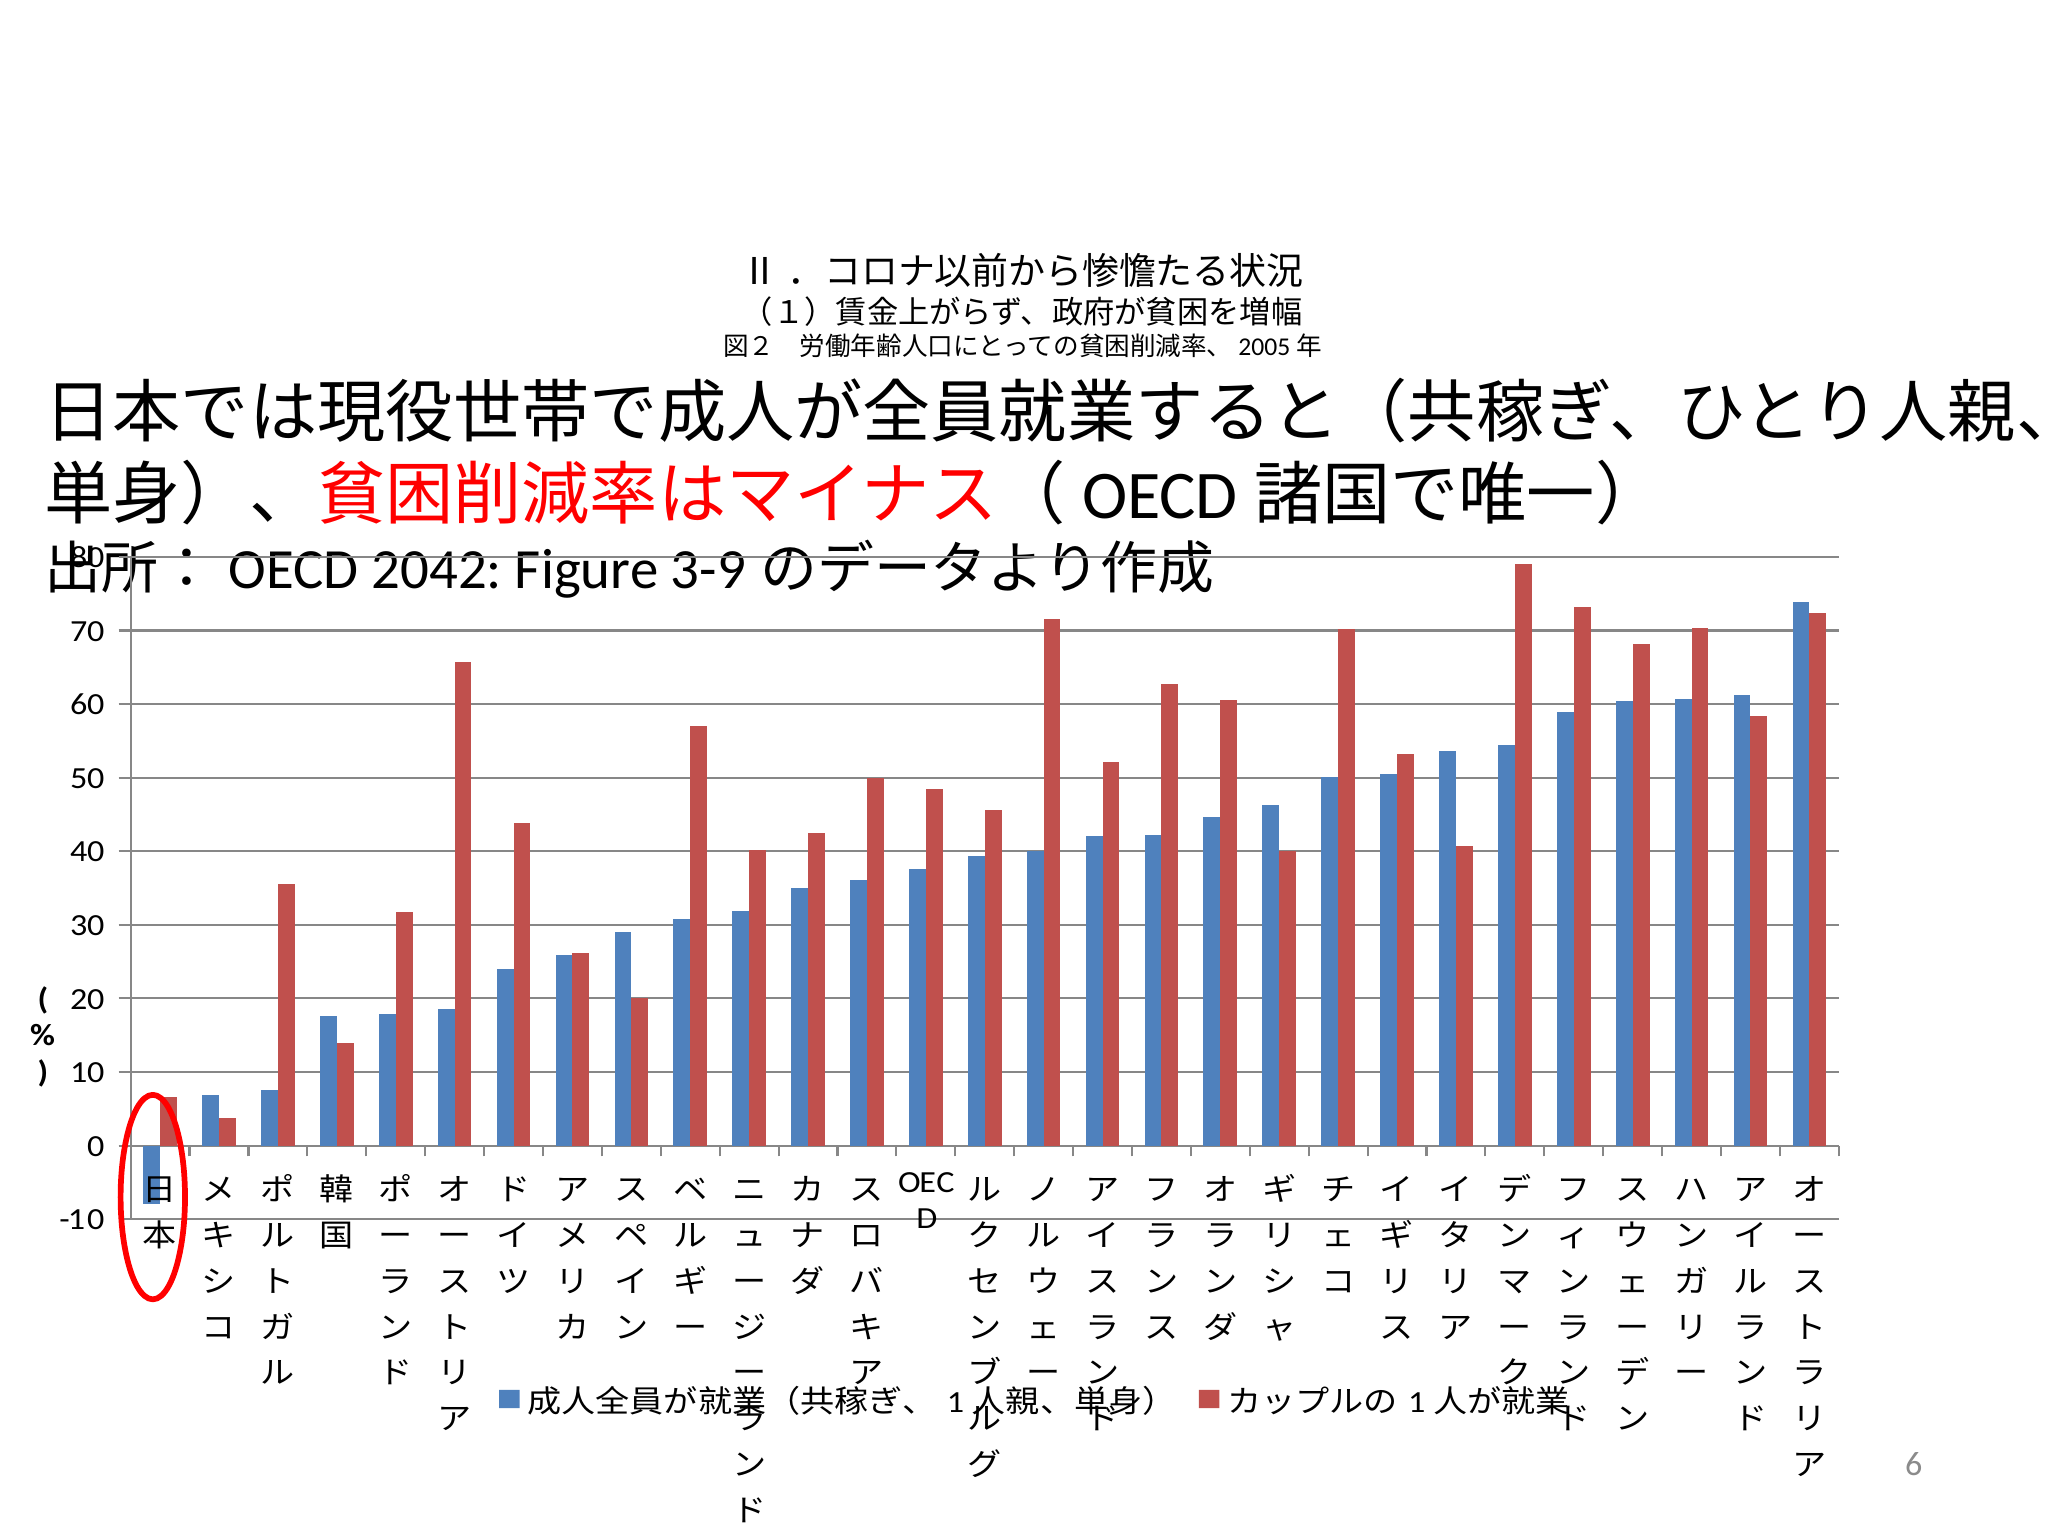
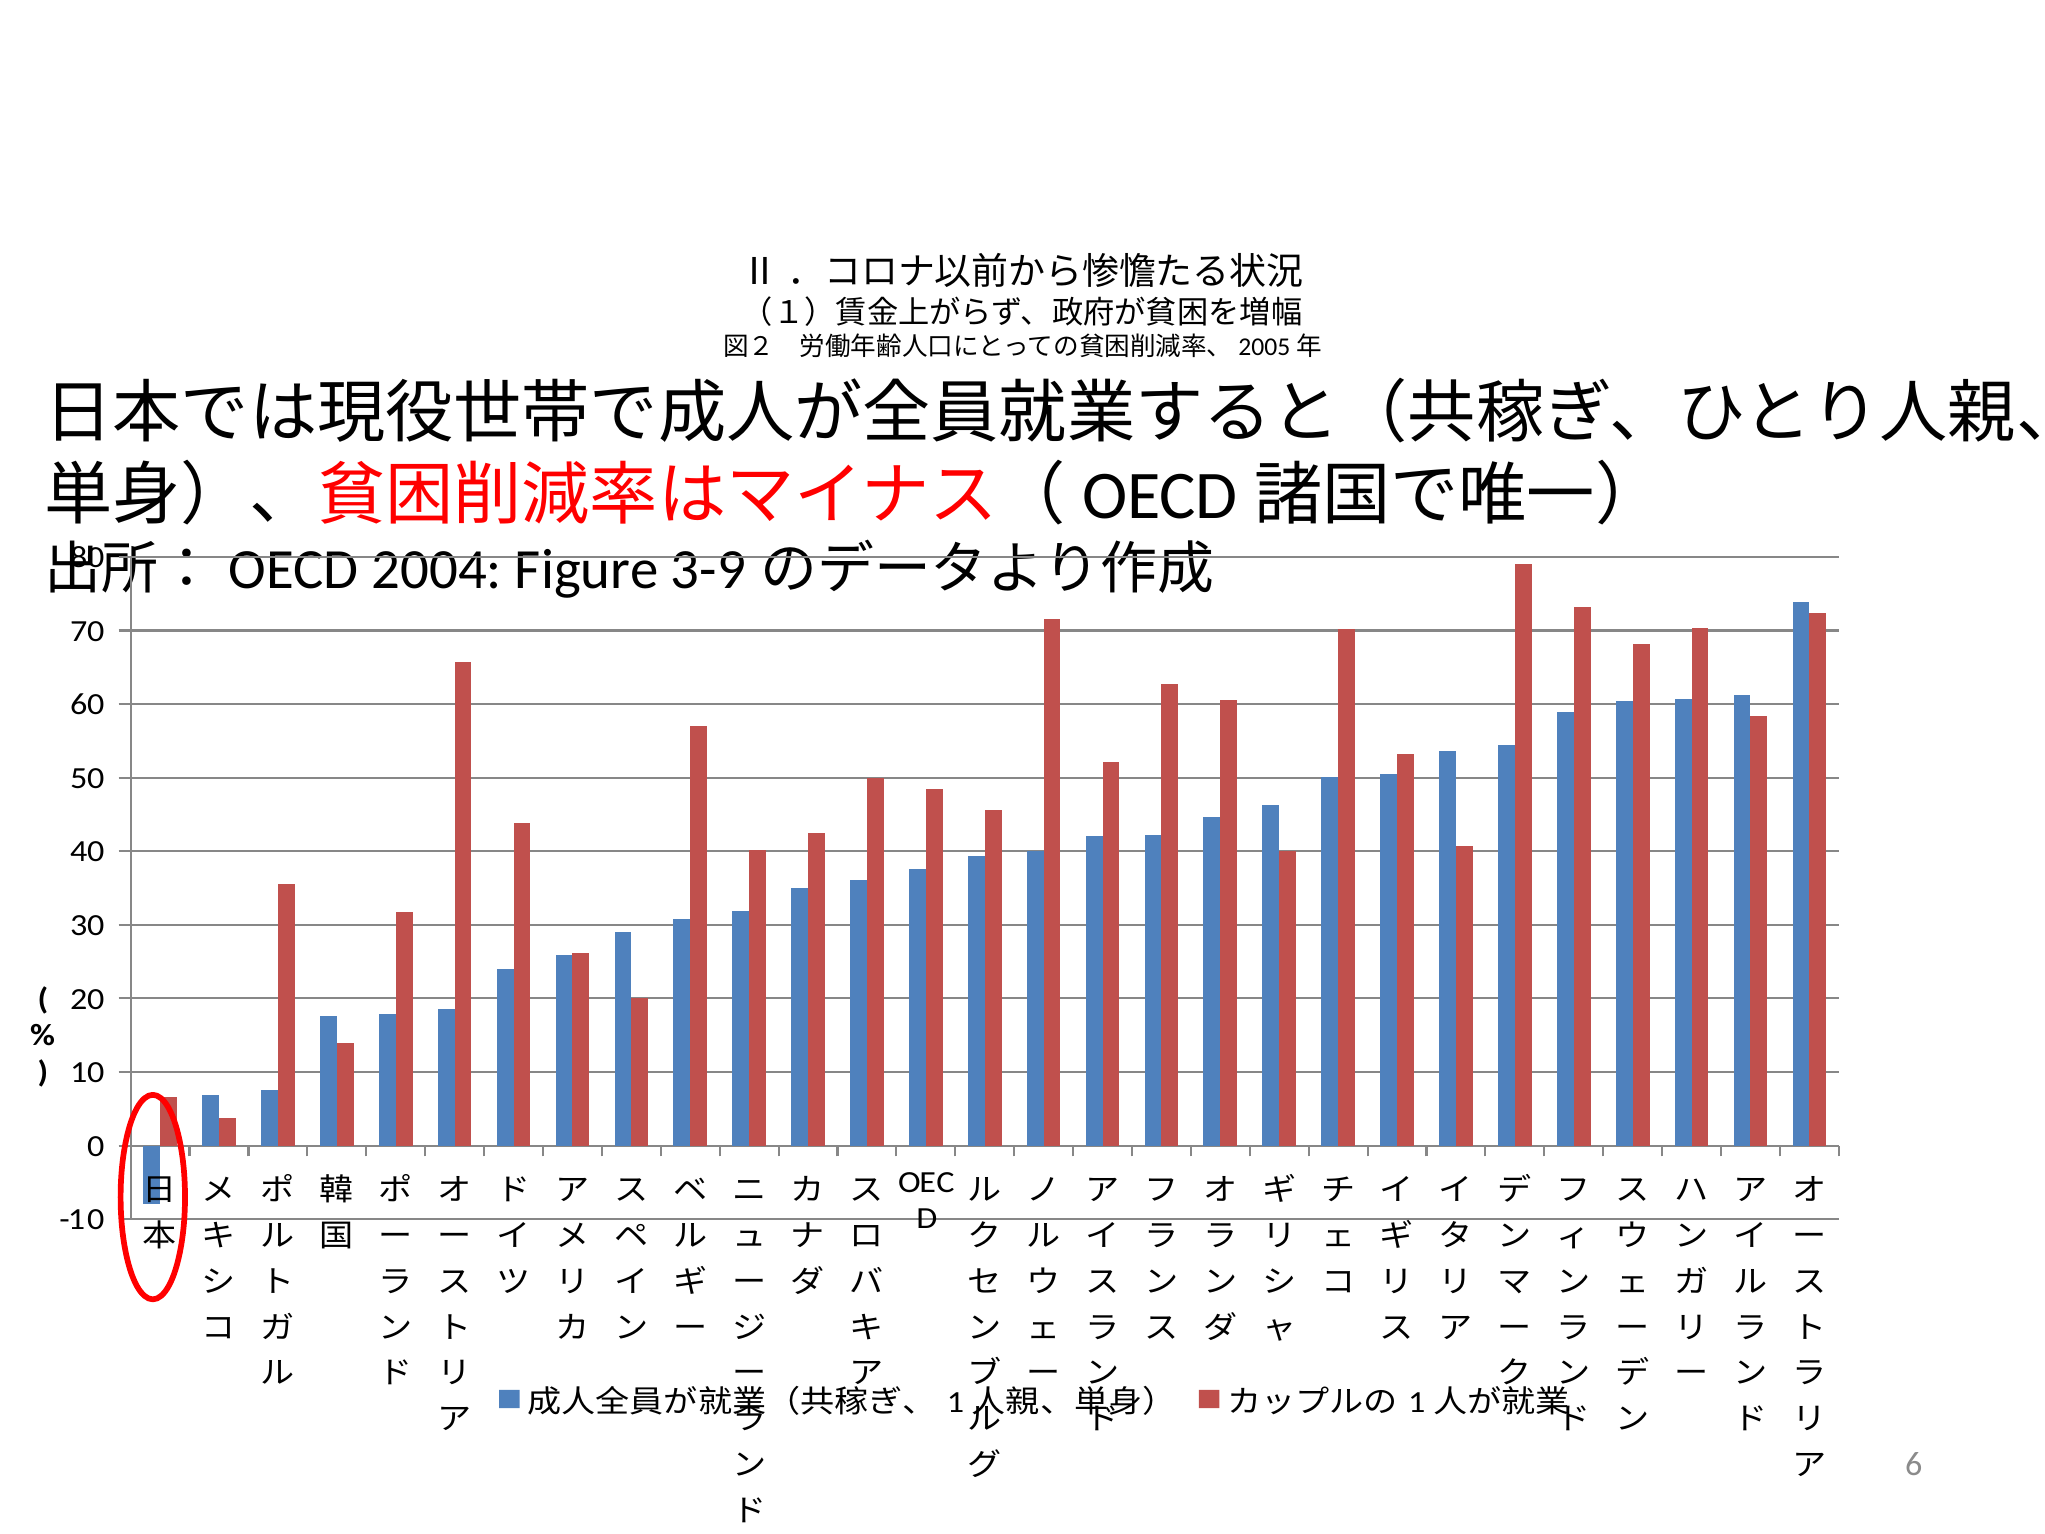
2042: 2042 -> 2004
